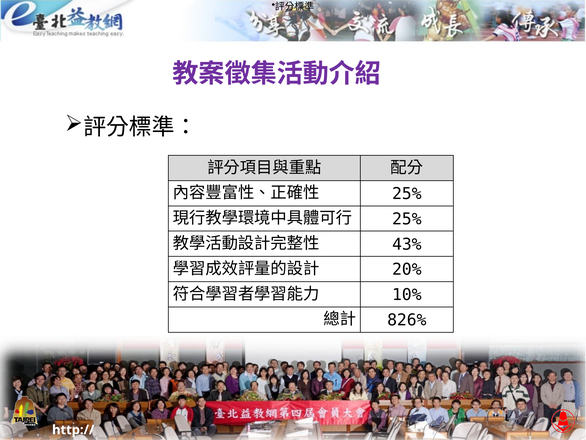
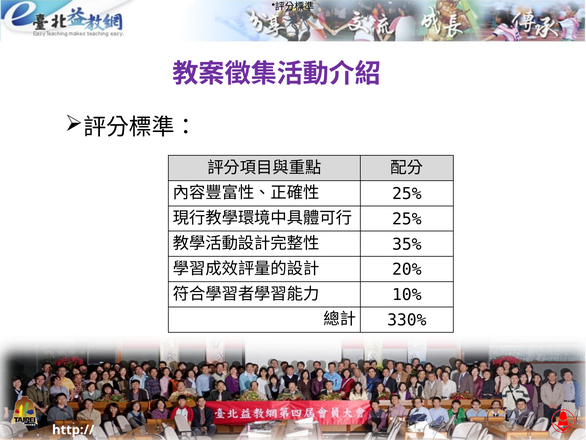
43%: 43% -> 35%
826%: 826% -> 330%
